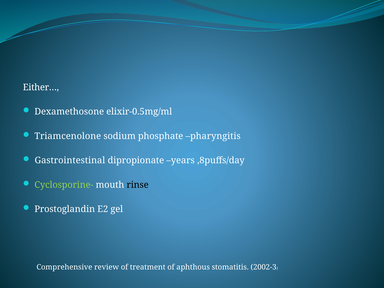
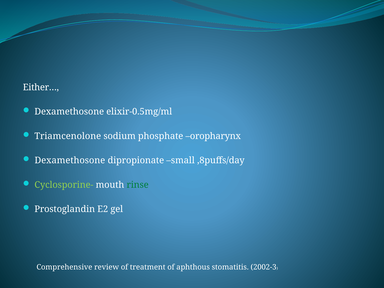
pharyngitis: pharyngitis -> oropharynx
Gastrointestinal at (70, 160): Gastrointestinal -> Dexamethosone
years: years -> small
rinse colour: black -> green
